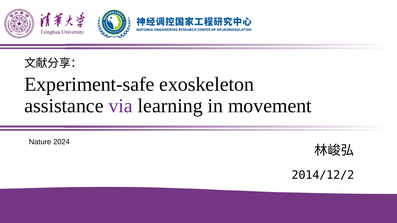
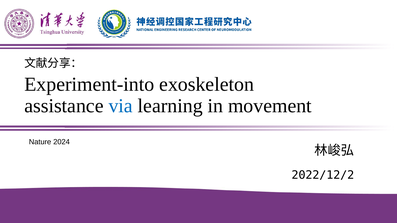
Experiment-safe: Experiment-safe -> Experiment-into
via colour: purple -> blue
2014/12/2: 2014/12/2 -> 2022/12/2
